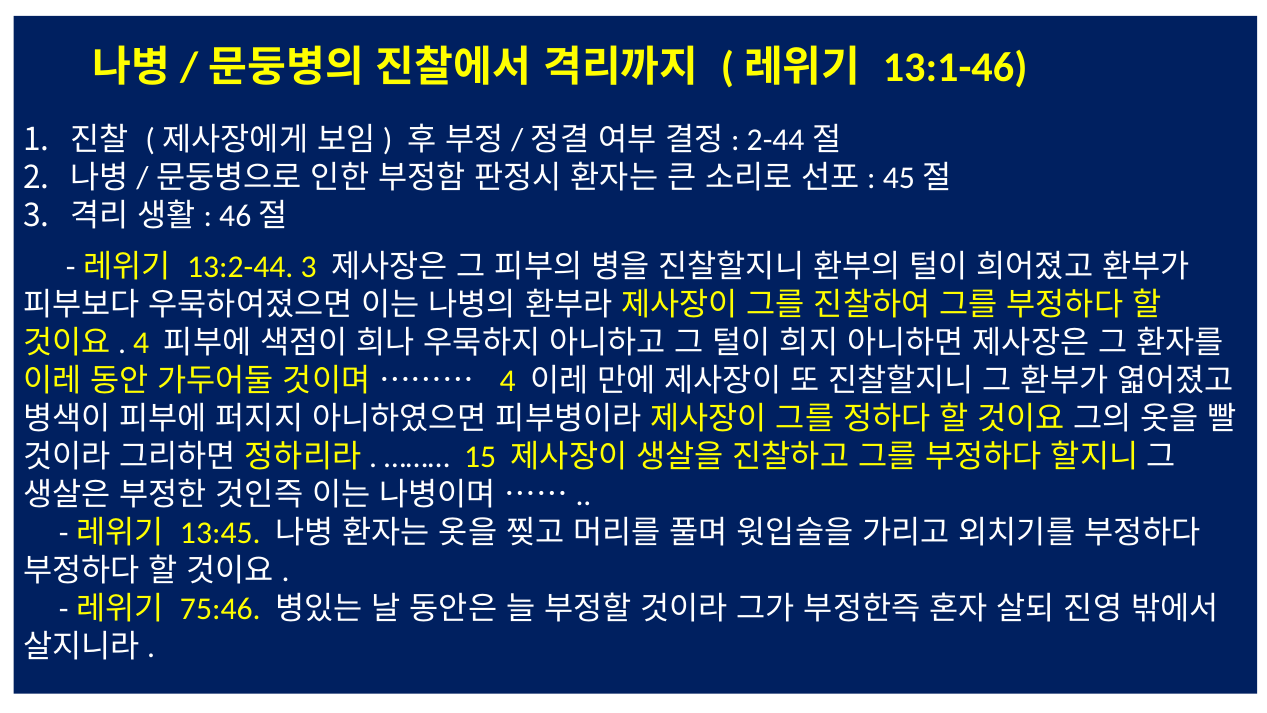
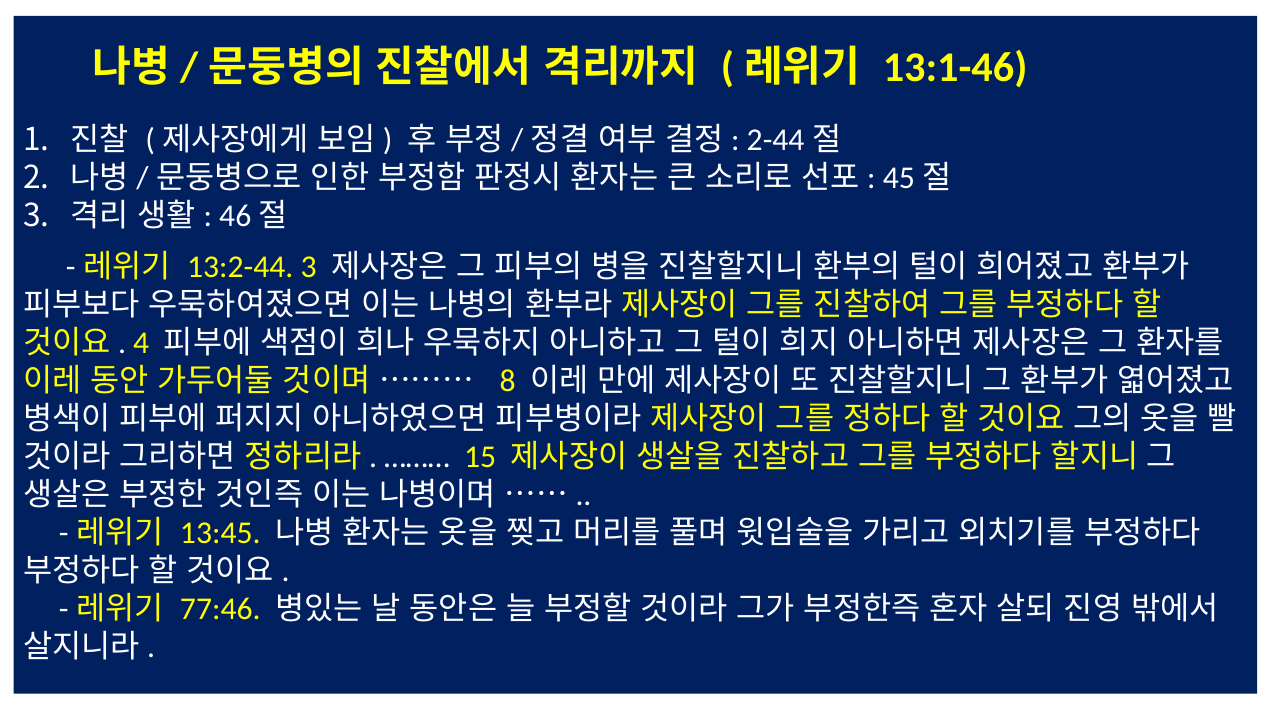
4 at (508, 381): 4 -> 8
75:46: 75:46 -> 77:46
